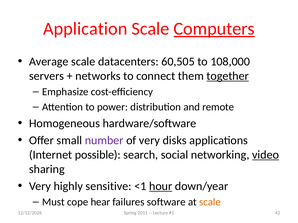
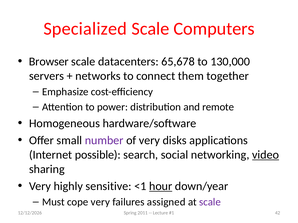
Application: Application -> Specialized
Computers underline: present -> none
Average: Average -> Browser
60,505: 60,505 -> 65,678
108,000: 108,000 -> 130,000
together underline: present -> none
cope hear: hear -> very
software: software -> assigned
scale at (210, 202) colour: orange -> purple
